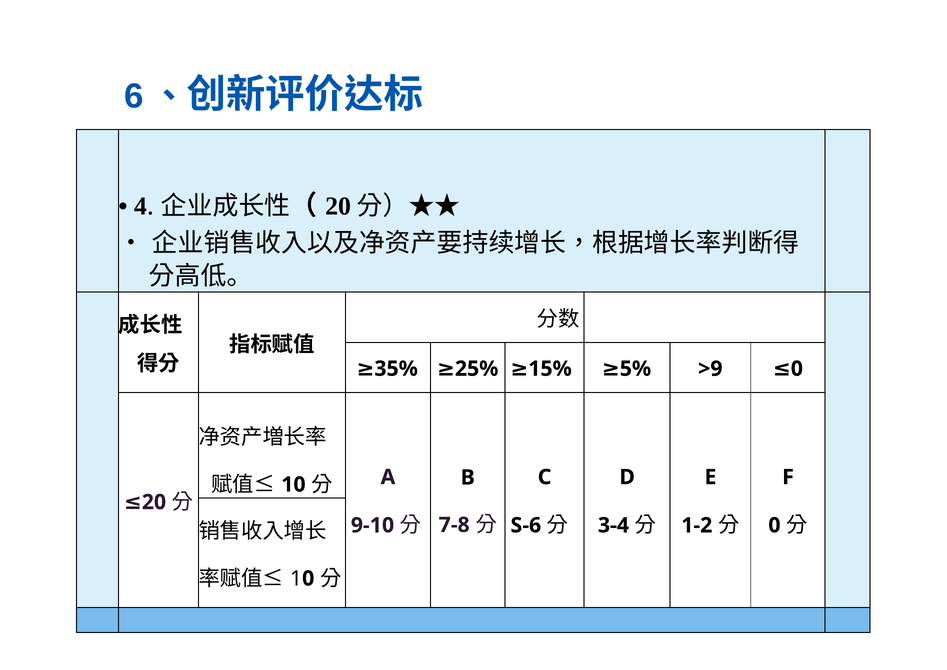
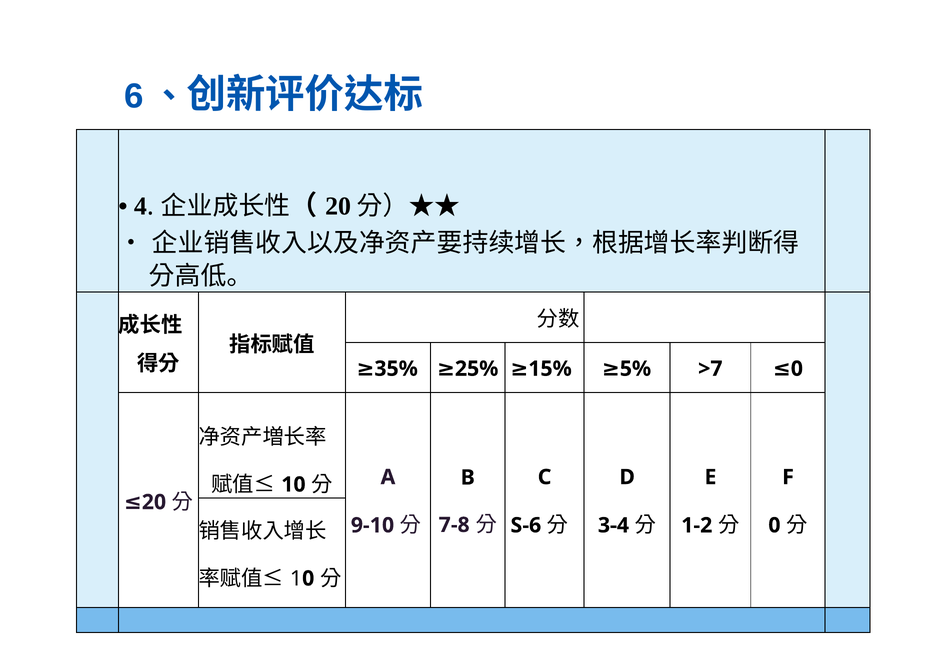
>9: >9 -> >7
